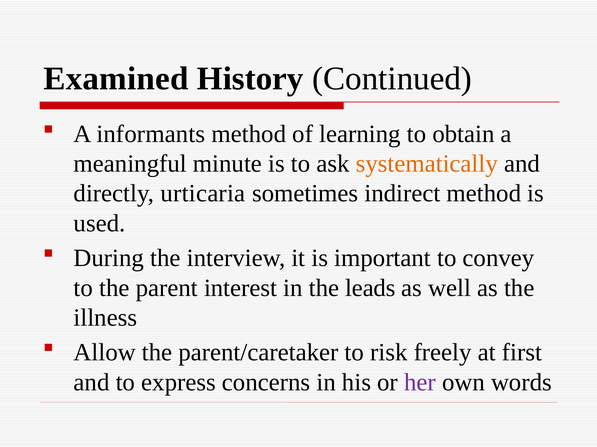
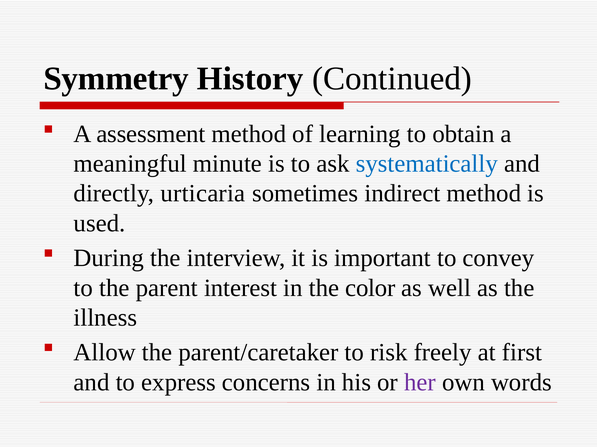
Examined: Examined -> Symmetry
informants: informants -> assessment
systematically colour: orange -> blue
leads: leads -> color
